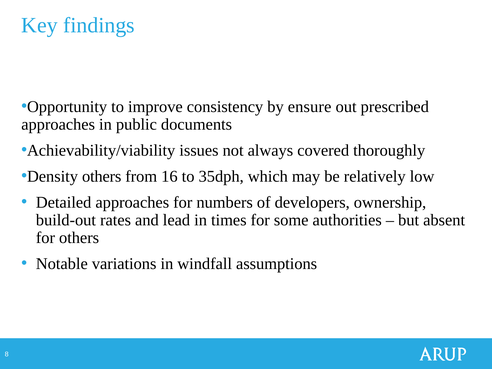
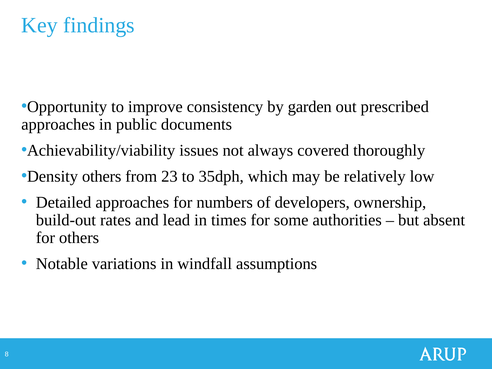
ensure: ensure -> garden
16: 16 -> 23
